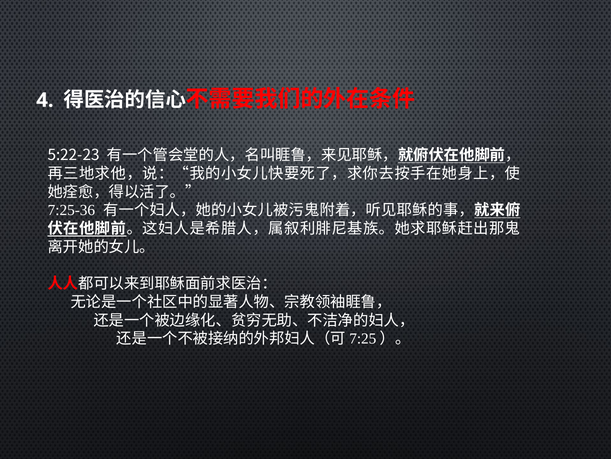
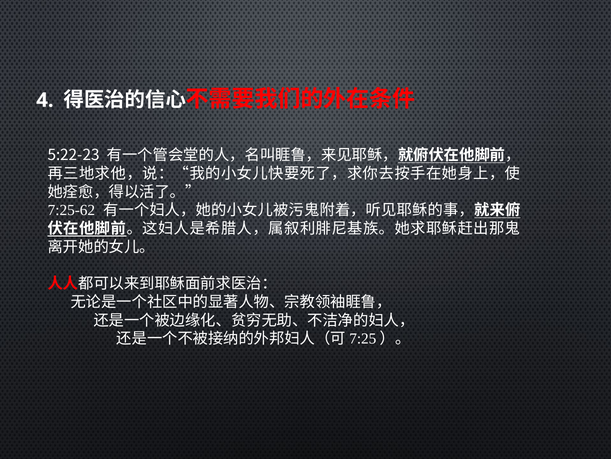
7:25-36: 7:25-36 -> 7:25-62
